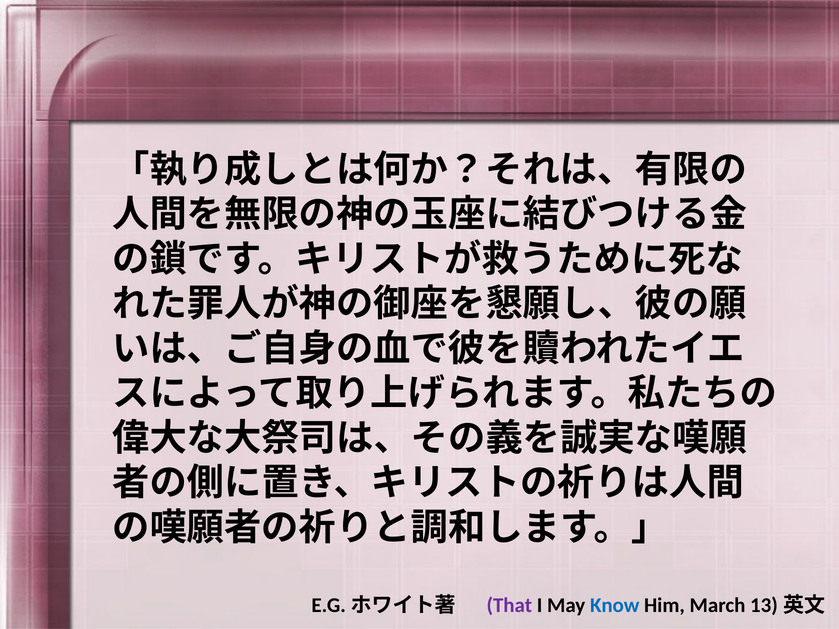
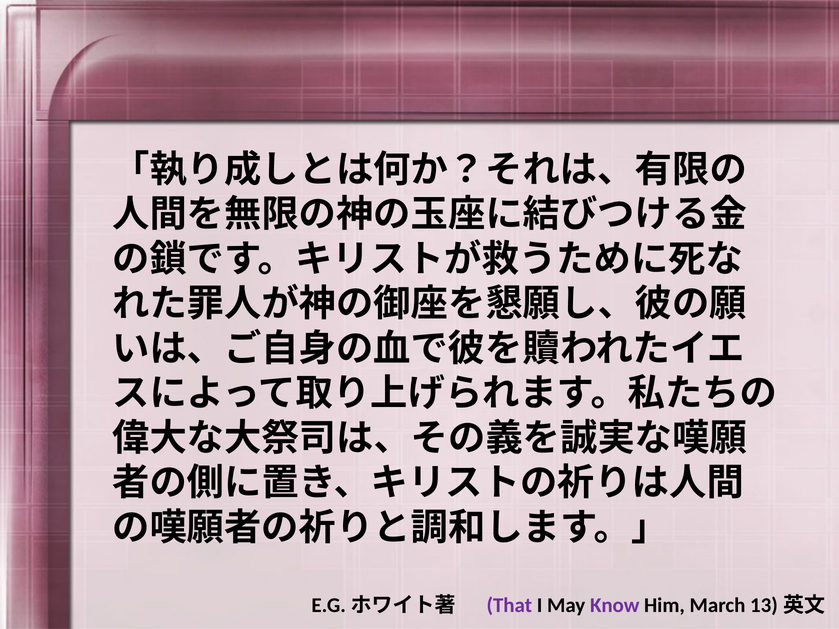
Know colour: blue -> purple
